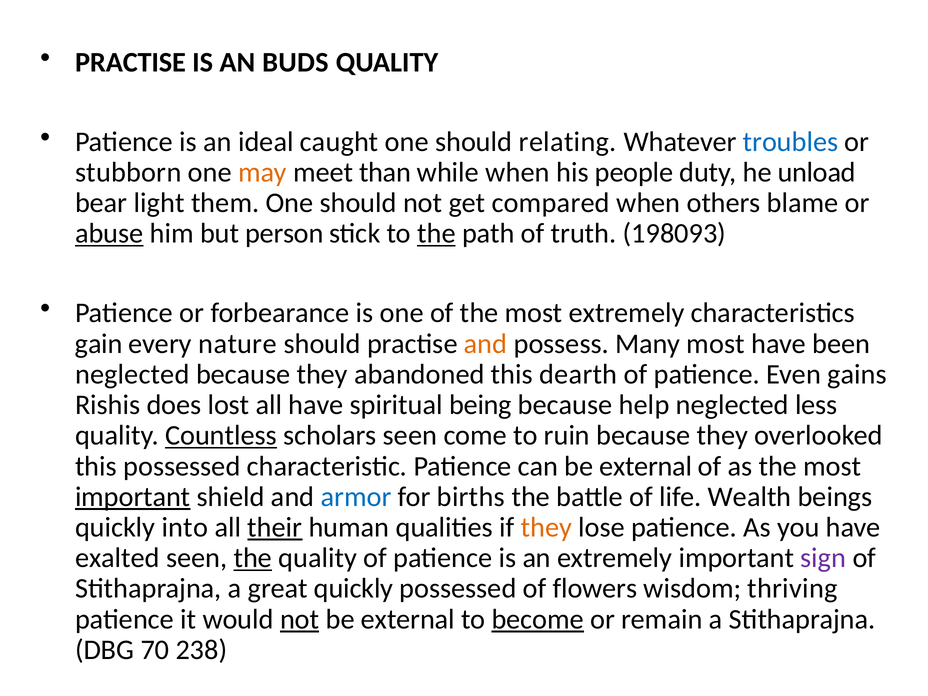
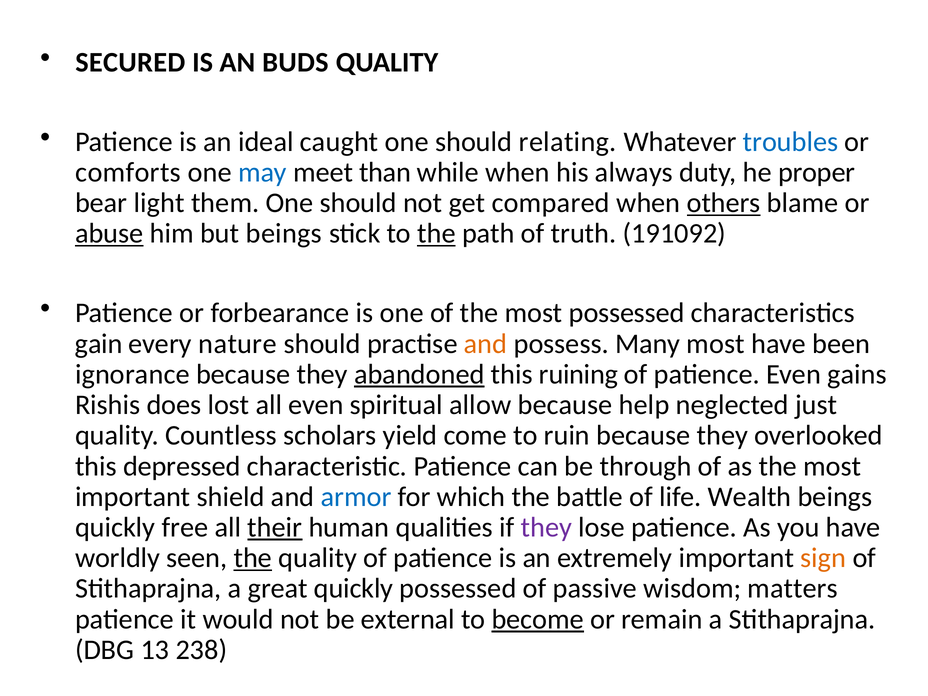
PRACTISE at (130, 62): PRACTISE -> SECURED
stubborn: stubborn -> comforts
may colour: orange -> blue
people: people -> always
unload: unload -> proper
others underline: none -> present
but person: person -> beings
198093: 198093 -> 191092
most extremely: extremely -> possessed
neglected at (132, 374): neglected -> ignorance
abandoned underline: none -> present
dearth: dearth -> ruining
all have: have -> even
being: being -> allow
less: less -> just
Countless underline: present -> none
scholars seen: seen -> yield
this possessed: possessed -> depressed
can be external: external -> through
important at (133, 497) underline: present -> none
births: births -> which
into: into -> free
they at (546, 527) colour: orange -> purple
exalted: exalted -> worldly
sign colour: purple -> orange
flowers: flowers -> passive
thriving: thriving -> matters
not at (300, 619) underline: present -> none
70: 70 -> 13
